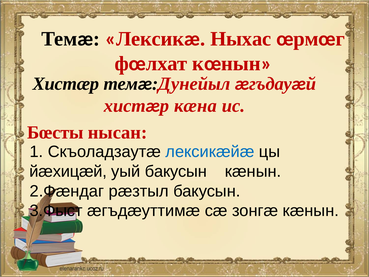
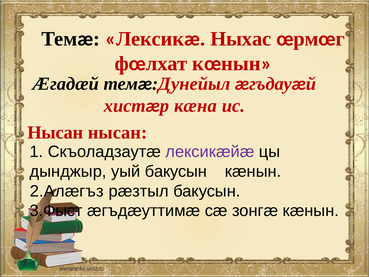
Хистæр at (66, 84): Хистæр -> Ӕгадæй
Бœсты at (55, 132): Бœсты -> Нысан
лексикæйæ colour: blue -> purple
йæхицæй: йæхицæй -> дынджыр
2.Фæндаг: 2.Фæндаг -> 2.Алæгъз
